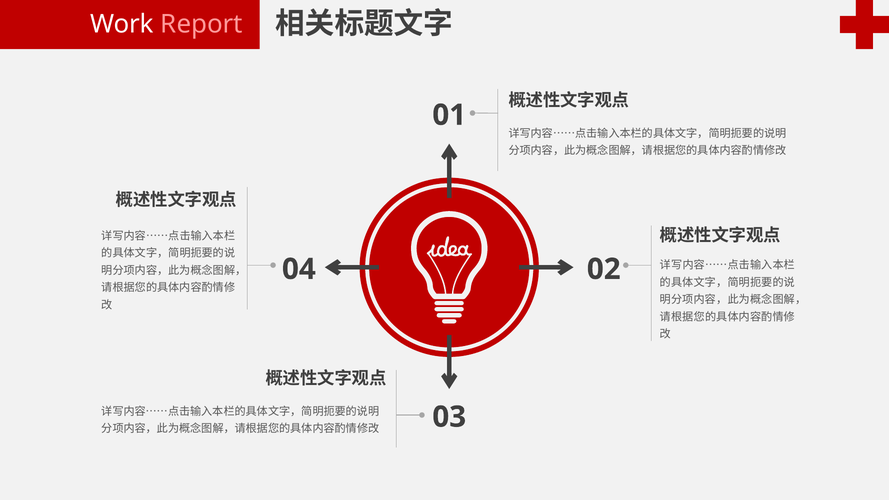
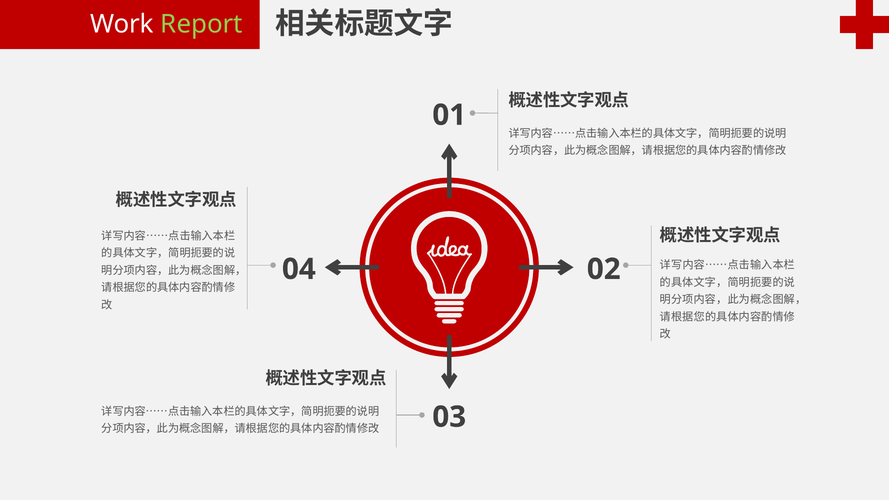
Report colour: pink -> light green
